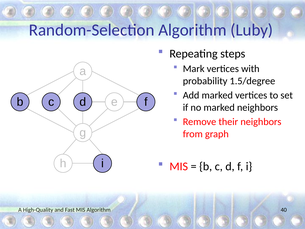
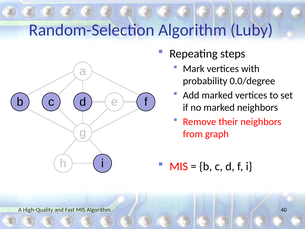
1.5/degree: 1.5/degree -> 0.0/degree
